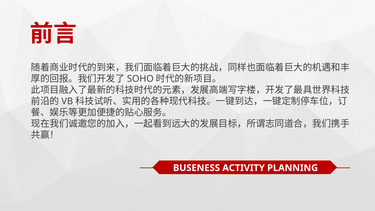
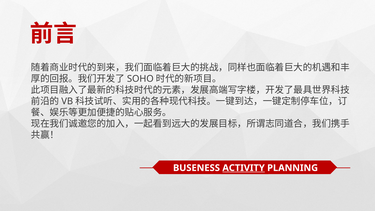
ACTIVITY underline: none -> present
